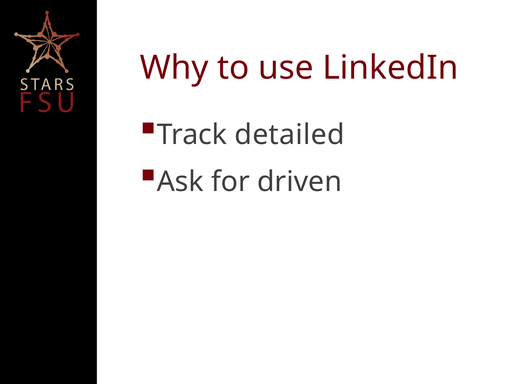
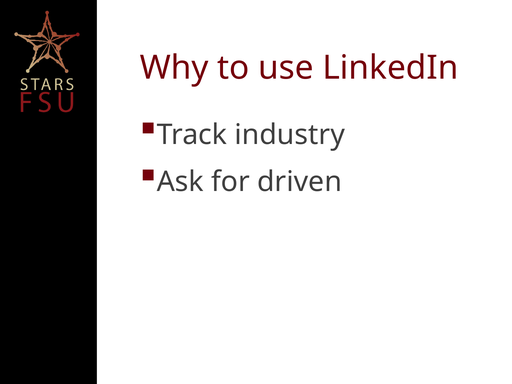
detailed: detailed -> industry
